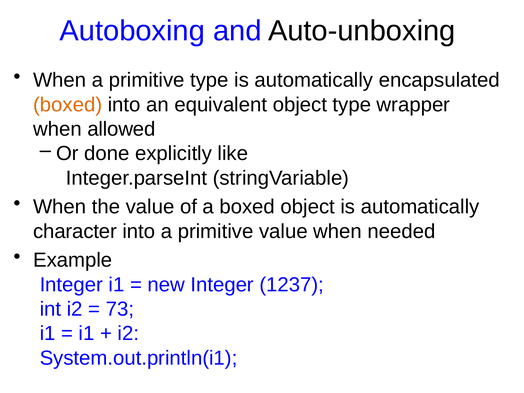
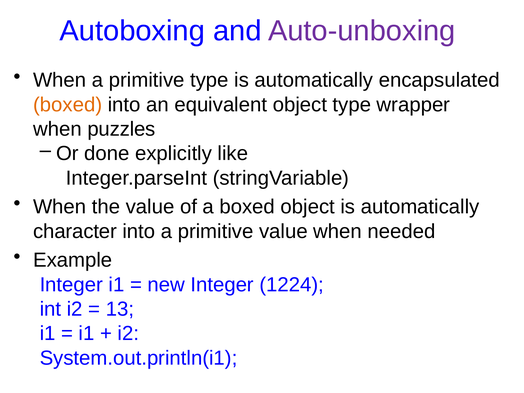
Auto-unboxing colour: black -> purple
allowed: allowed -> puzzles
1237: 1237 -> 1224
73: 73 -> 13
